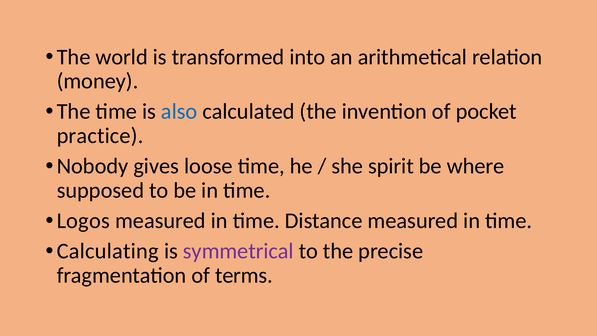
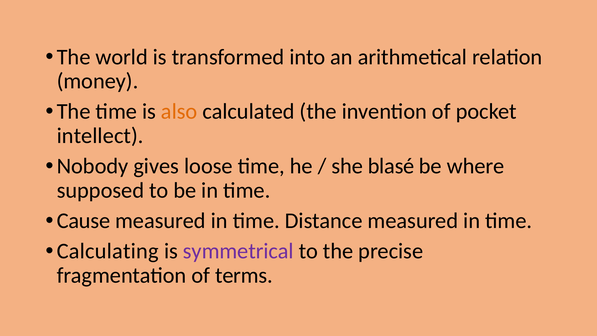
also colour: blue -> orange
practice: practice -> intellect
spirit: spirit -> blasé
Logos: Logos -> Cause
